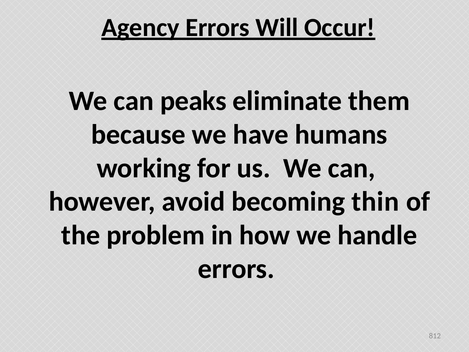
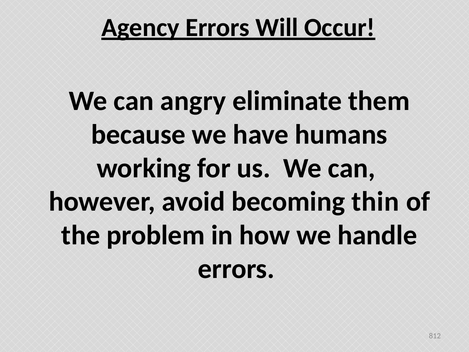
peaks: peaks -> angry
